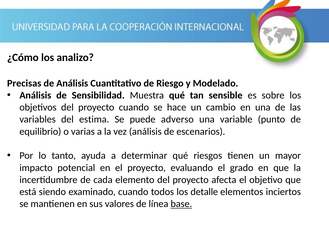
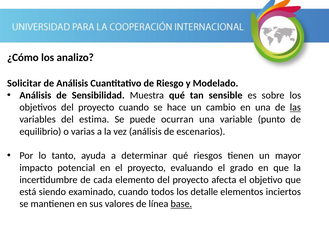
Precisas: Precisas -> Solicitar
las underline: none -> present
adverso: adverso -> ocurran
